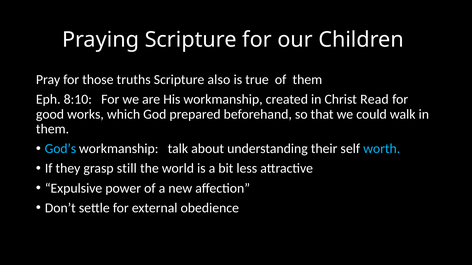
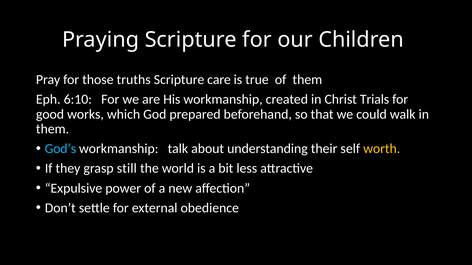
also: also -> care
8:10: 8:10 -> 6:10
Read: Read -> Trials
worth colour: light blue -> yellow
